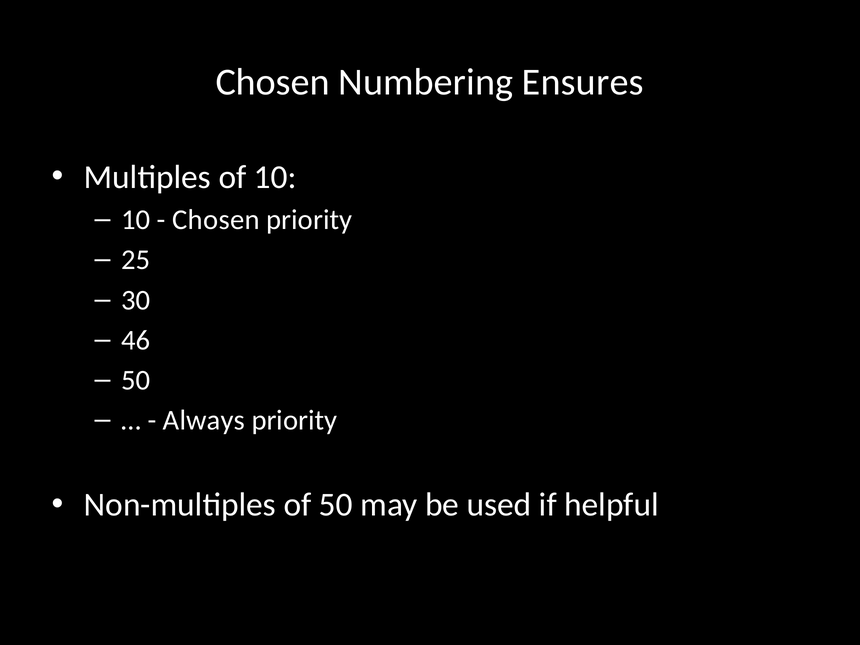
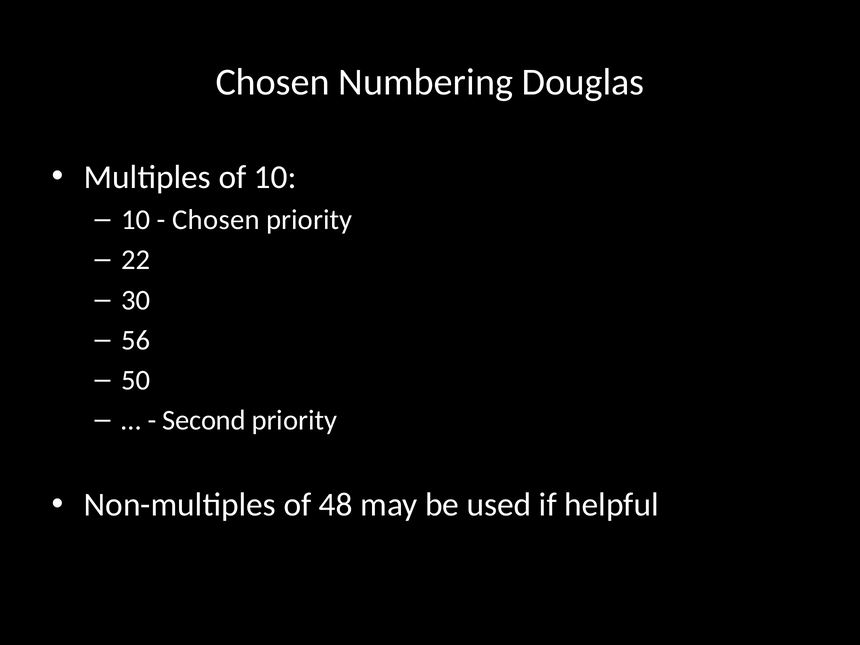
Ensures: Ensures -> Douglas
25: 25 -> 22
46: 46 -> 56
Always: Always -> Second
of 50: 50 -> 48
